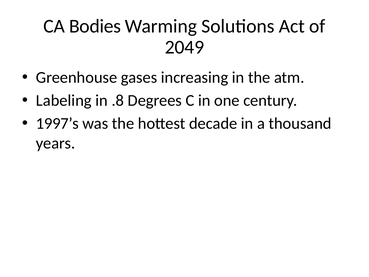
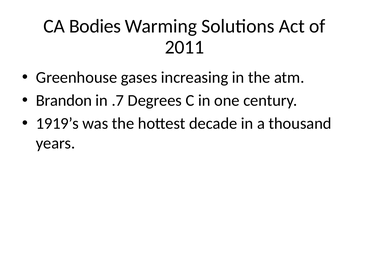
2049: 2049 -> 2011
Labeling: Labeling -> Brandon
.8: .8 -> .7
1997’s: 1997’s -> 1919’s
